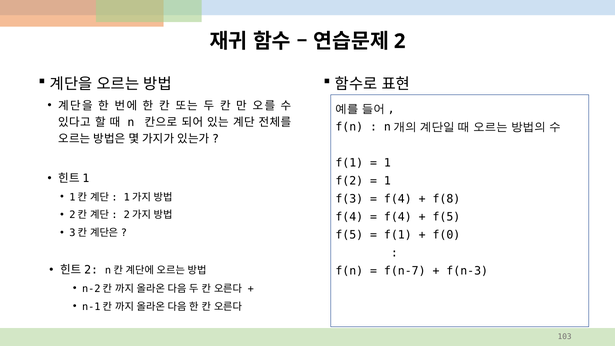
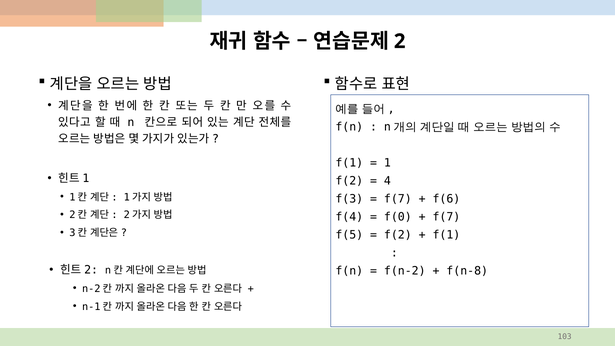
1 at (387, 181): 1 -> 4
f(4 at (398, 199): f(4 -> f(7
f(8: f(8 -> f(6
f(4 at (398, 217): f(4 -> f(0
f(5 at (446, 217): f(5 -> f(7
f(1 at (398, 235): f(1 -> f(2
f(0 at (446, 235): f(0 -> f(1
f(n-7: f(n-7 -> f(n-2
f(n-3: f(n-3 -> f(n-8
